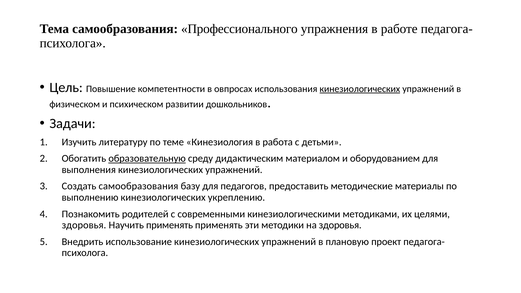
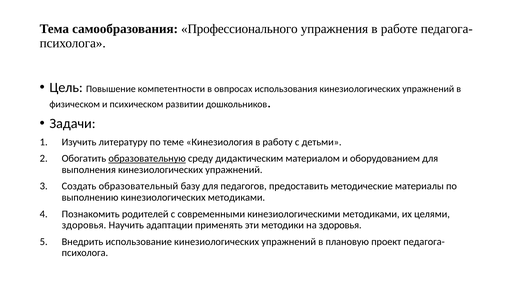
кинезиологических at (360, 89) underline: present -> none
работа: работа -> работу
Создать самообразования: самообразования -> образовательный
кинезиологических укреплению: укреплению -> методиками
Научить применять: применять -> адаптации
